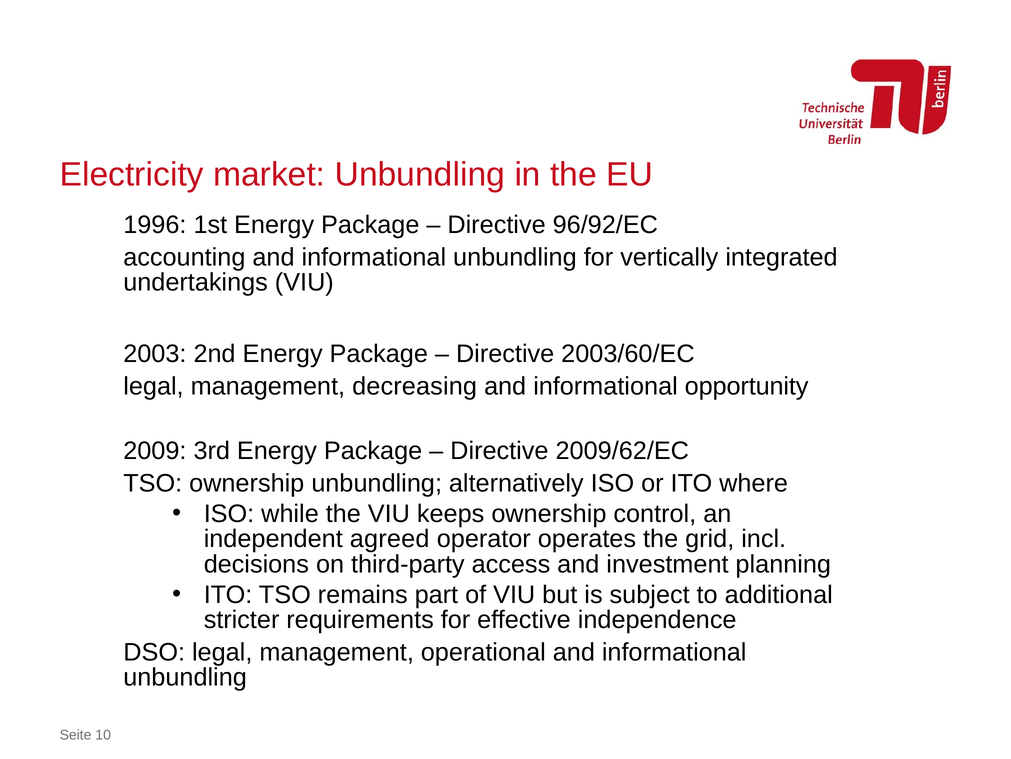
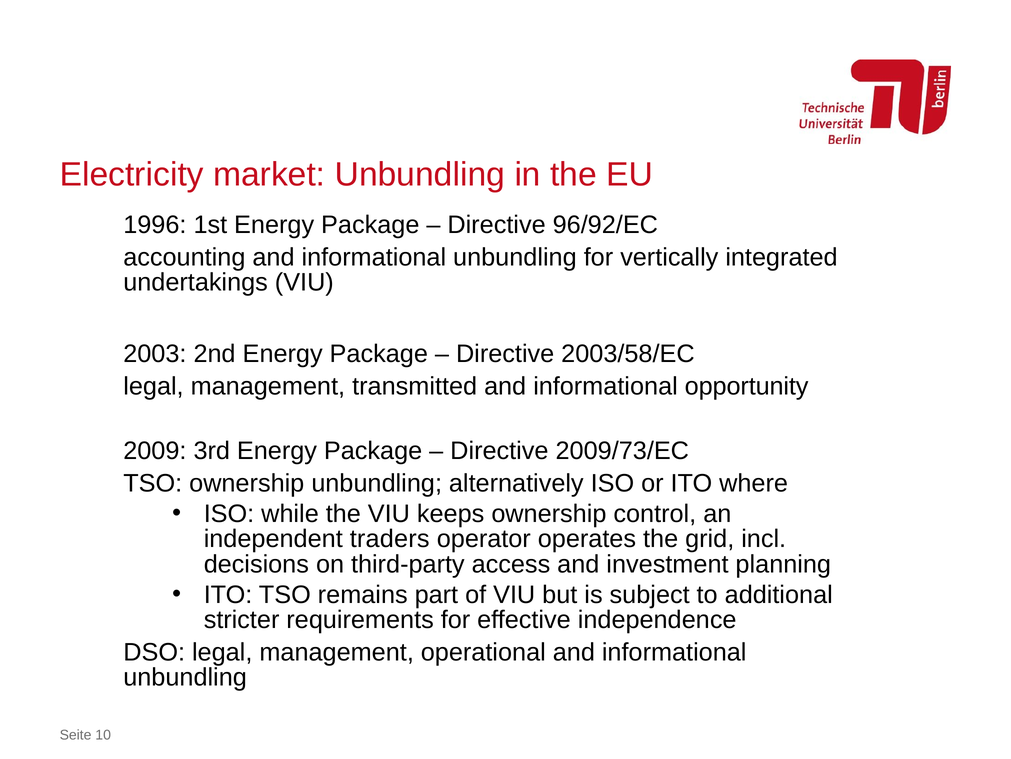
2003/60/EC: 2003/60/EC -> 2003/58/EC
decreasing: decreasing -> transmitted
2009/62/EC: 2009/62/EC -> 2009/73/EC
agreed: agreed -> traders
